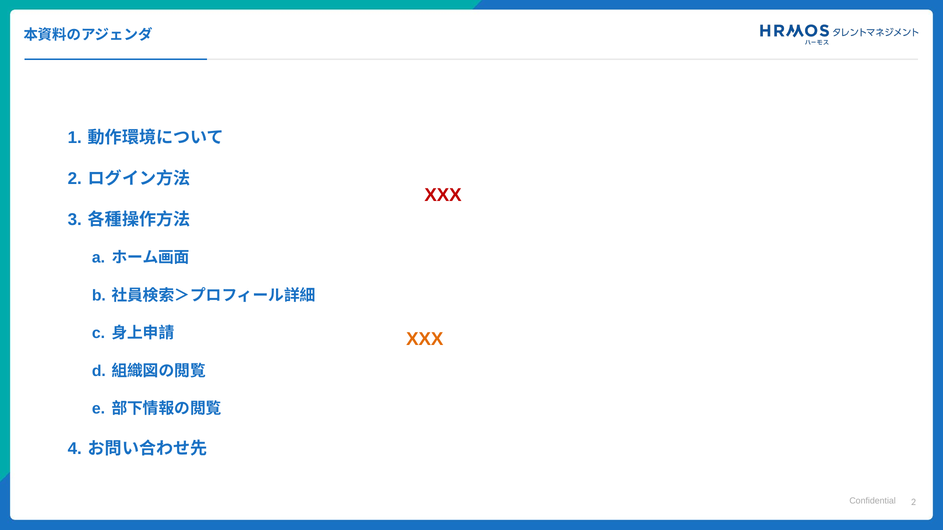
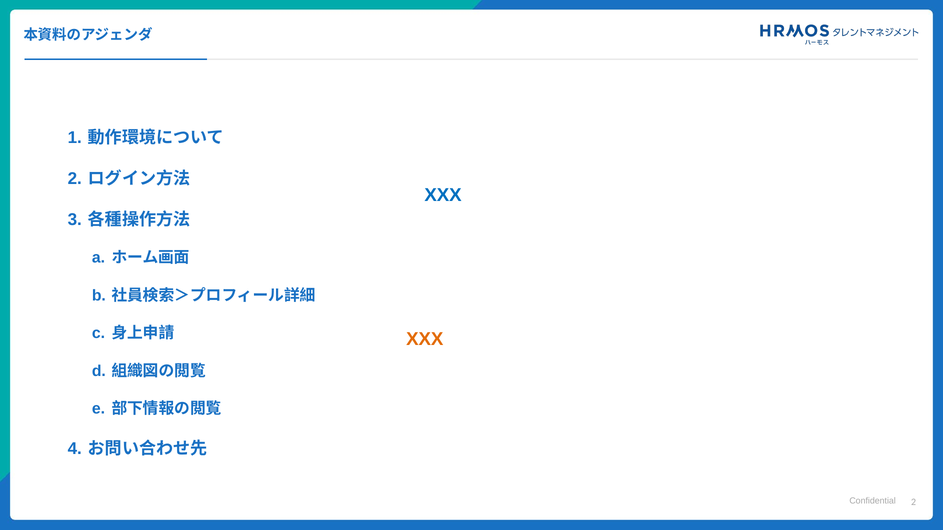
XXX at (443, 195) colour: red -> blue
